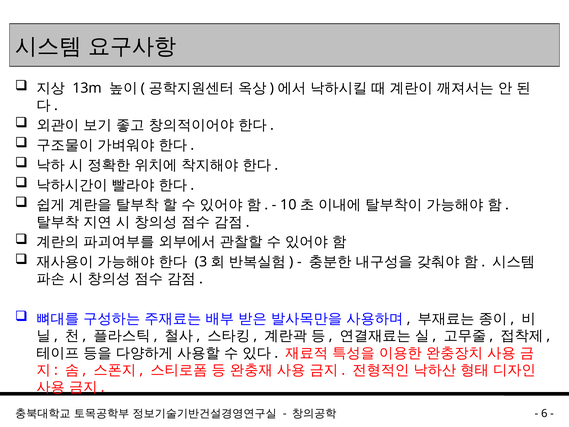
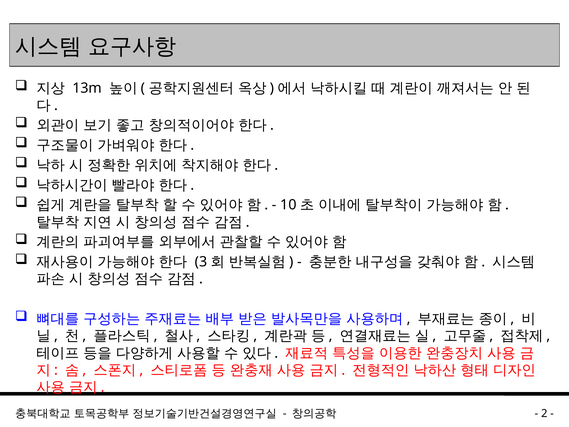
6: 6 -> 2
